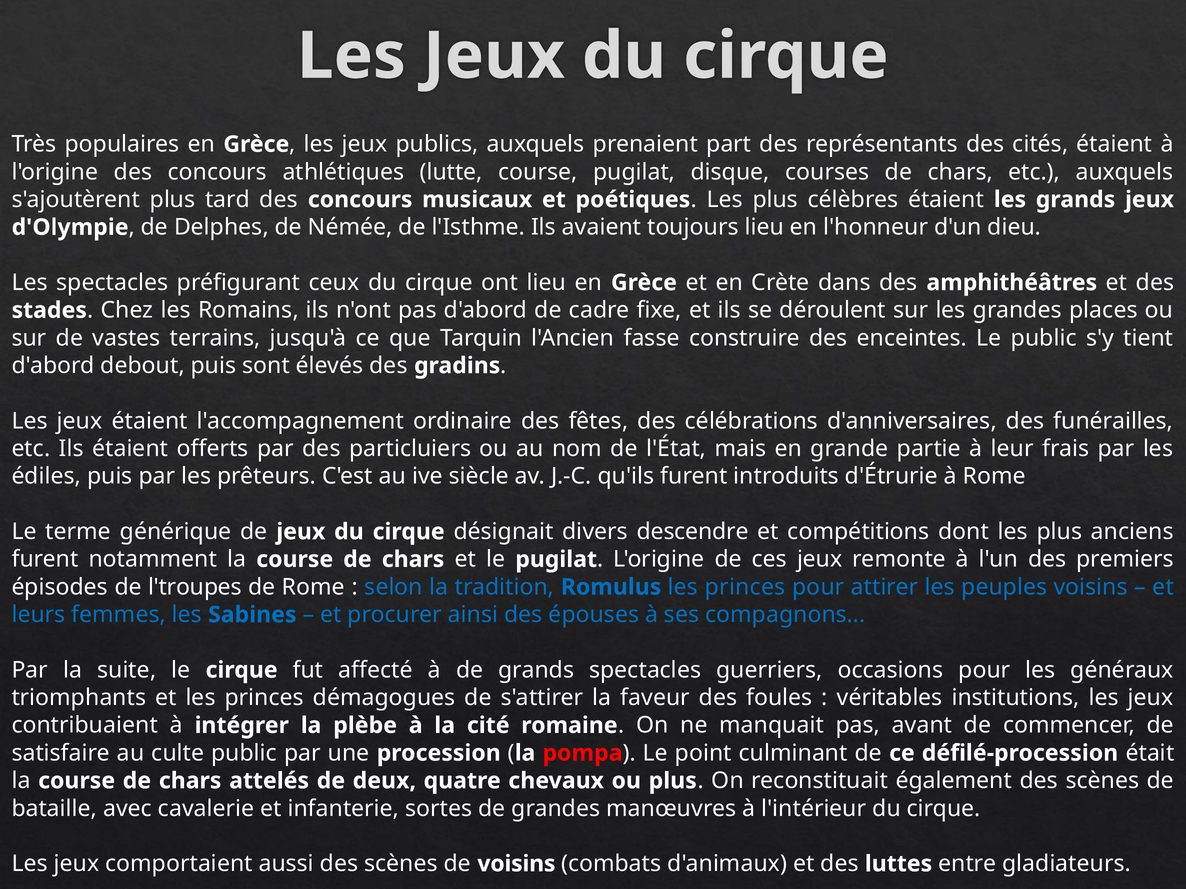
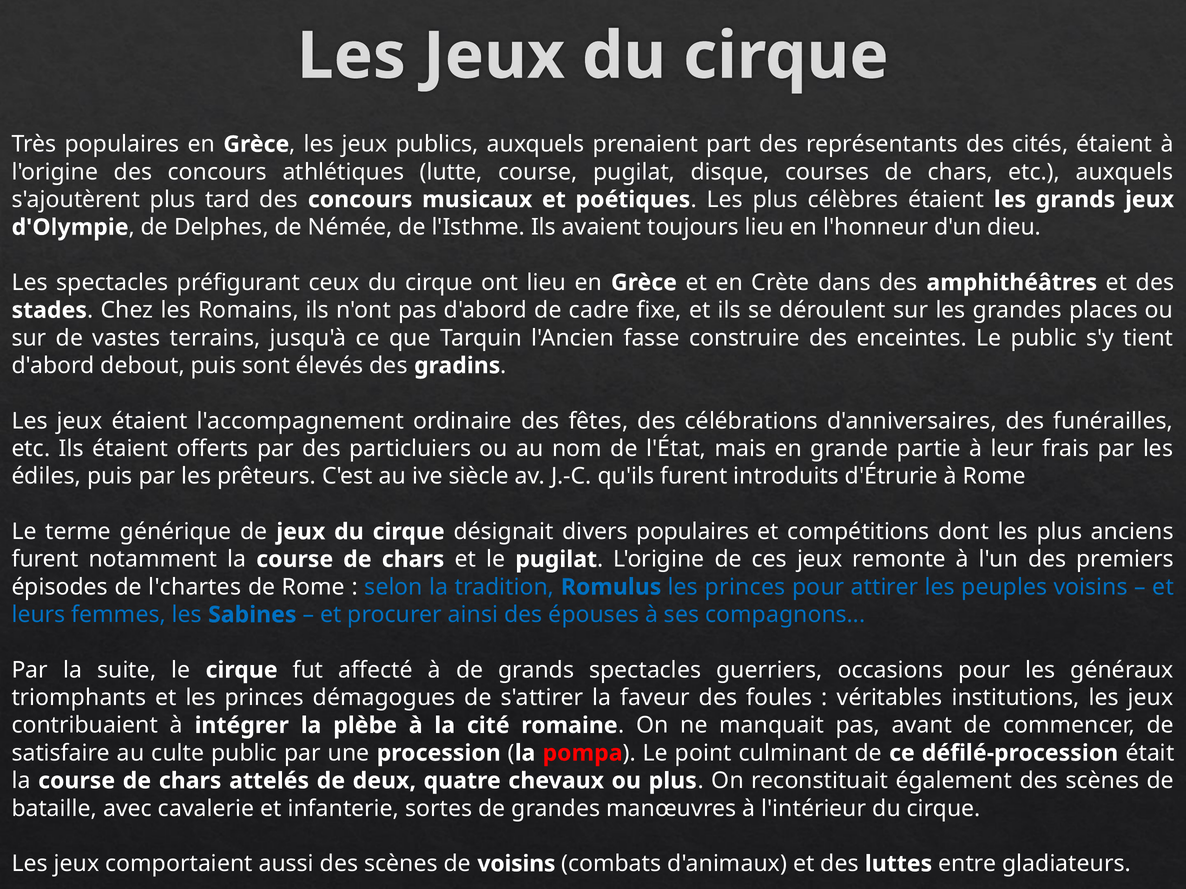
divers descendre: descendre -> populaires
l'troupes: l'troupes -> l'chartes
